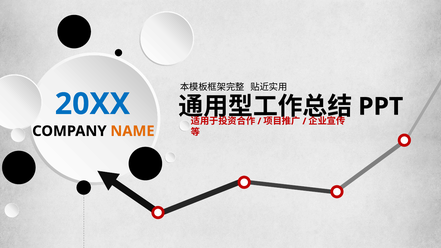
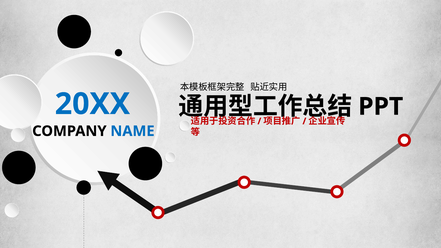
NAME colour: orange -> blue
